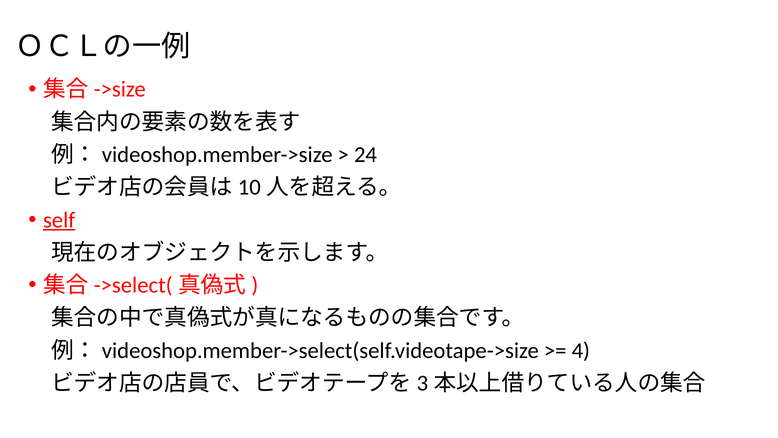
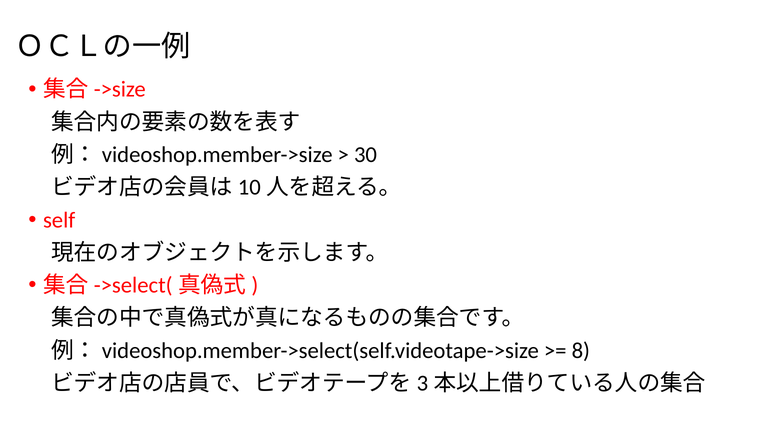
24: 24 -> 30
self underline: present -> none
4: 4 -> 8
